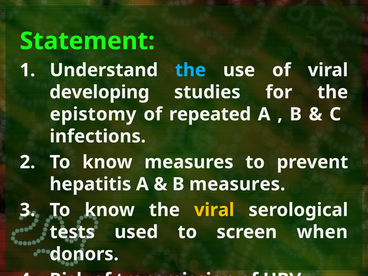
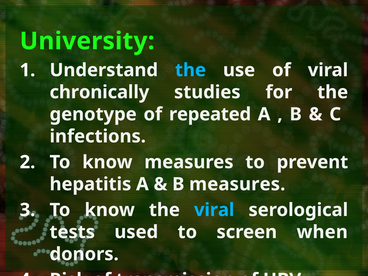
Statement: Statement -> University
developing: developing -> chronically
epistomy: epistomy -> genotype
viral at (214, 210) colour: yellow -> light blue
